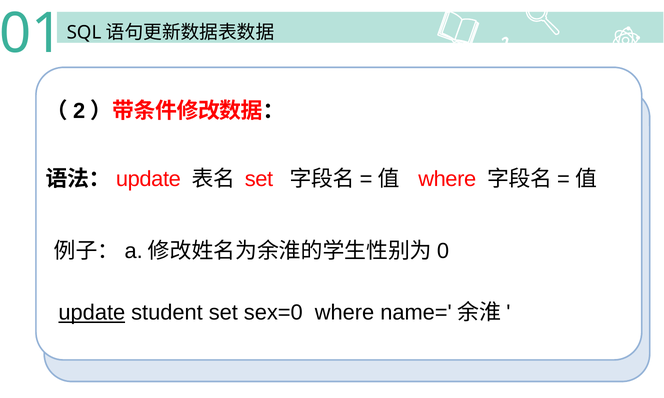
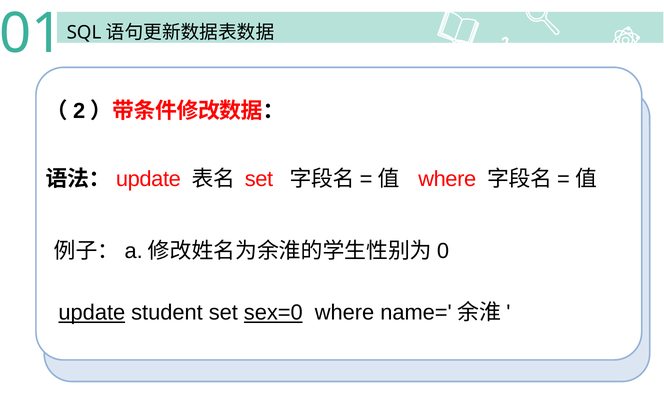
sex=0 underline: none -> present
